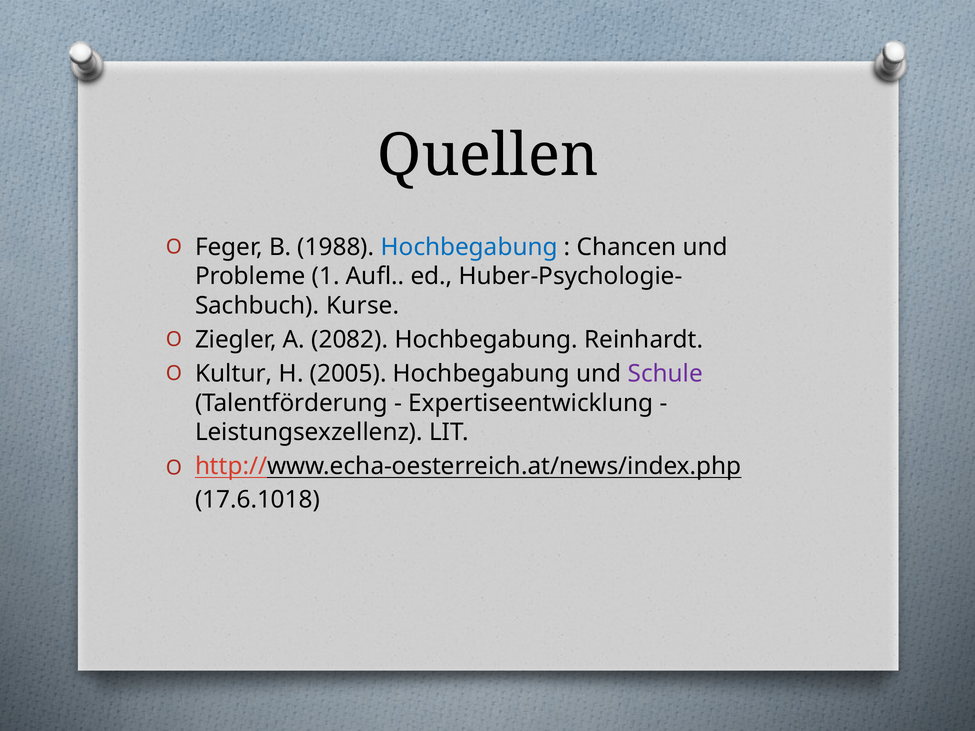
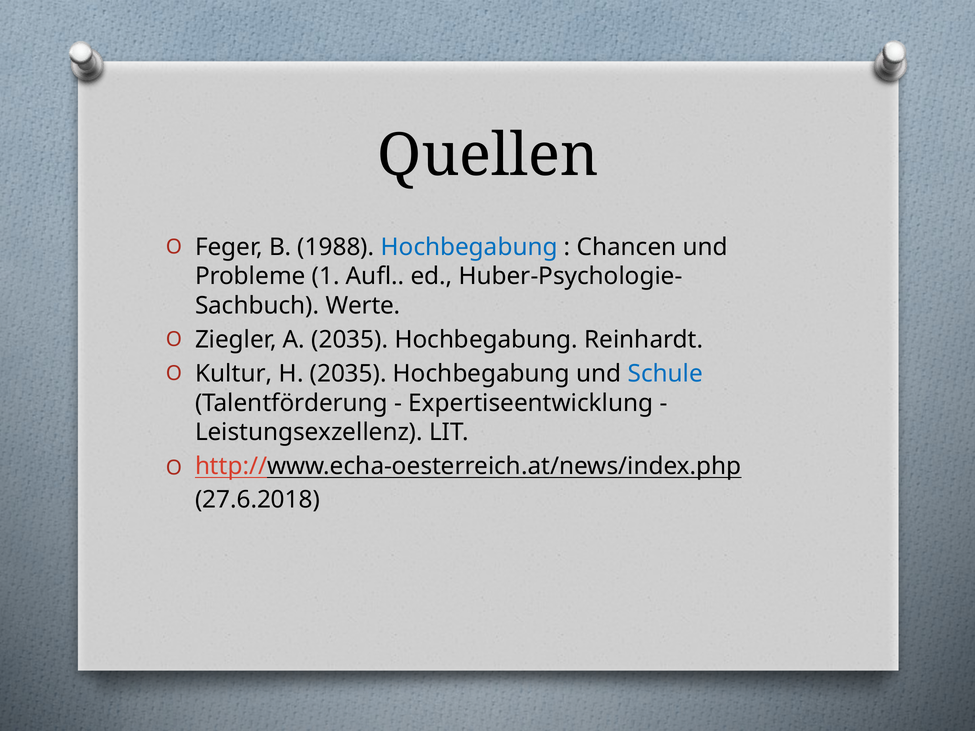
Kurse: Kurse -> Werte
A 2082: 2082 -> 2035
H 2005: 2005 -> 2035
Schule colour: purple -> blue
17.6.1018: 17.6.1018 -> 27.6.2018
